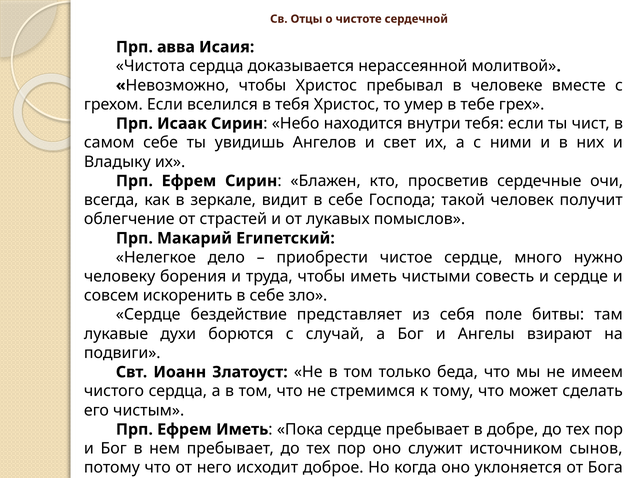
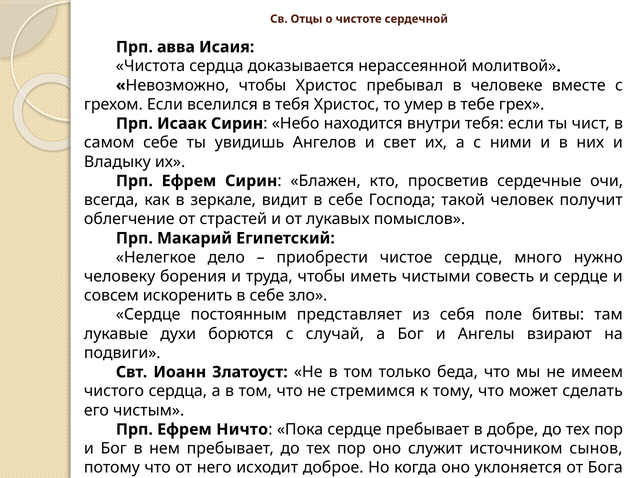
бездействие: бездействие -> постоянным
Ефрем Иметь: Иметь -> Ничто
